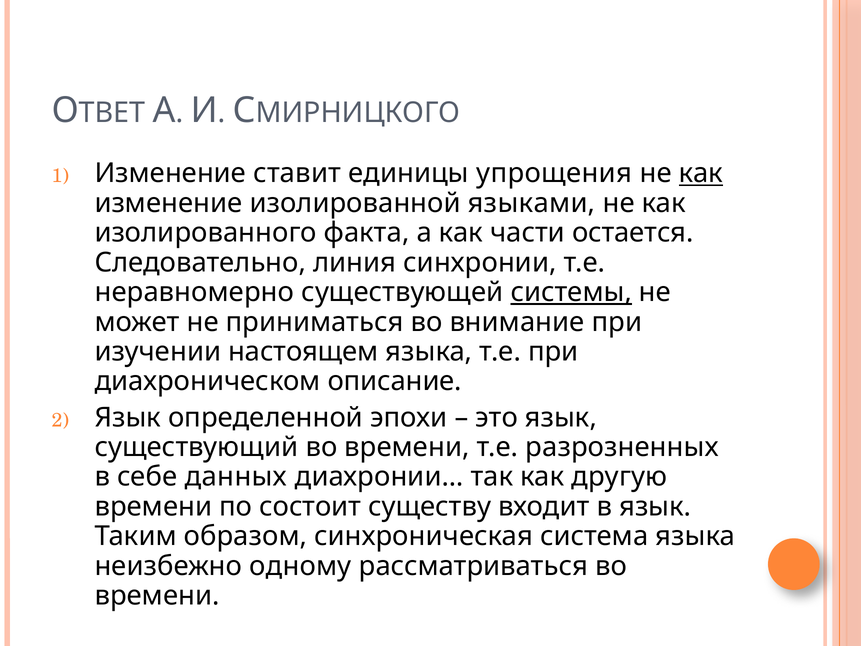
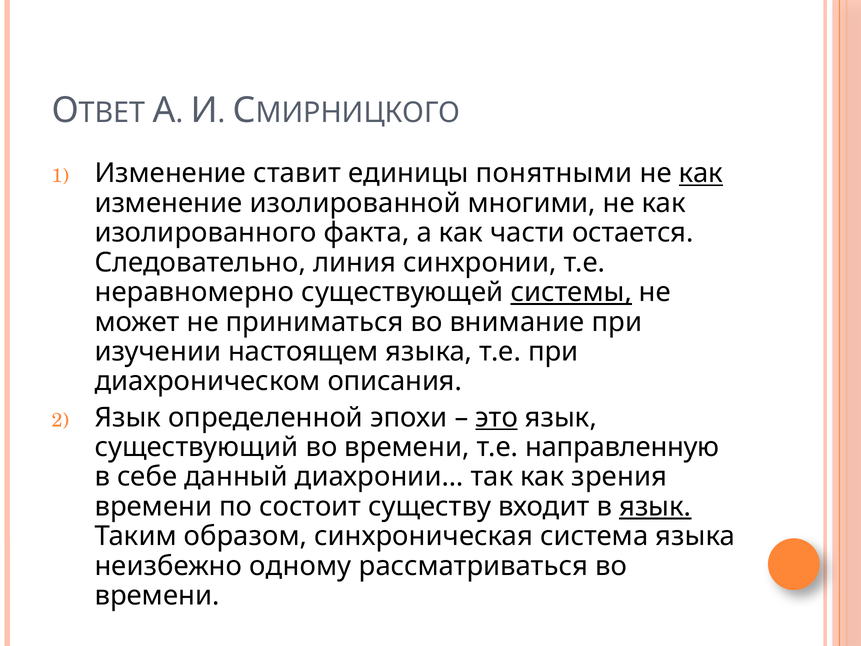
упрощения: упрощения -> понятными
языками: языками -> многими
описание: описание -> описания
это underline: none -> present
разрозненных: разрозненных -> направленную
данных: данных -> данный
другую: другую -> зрения
язык at (655, 506) underline: none -> present
